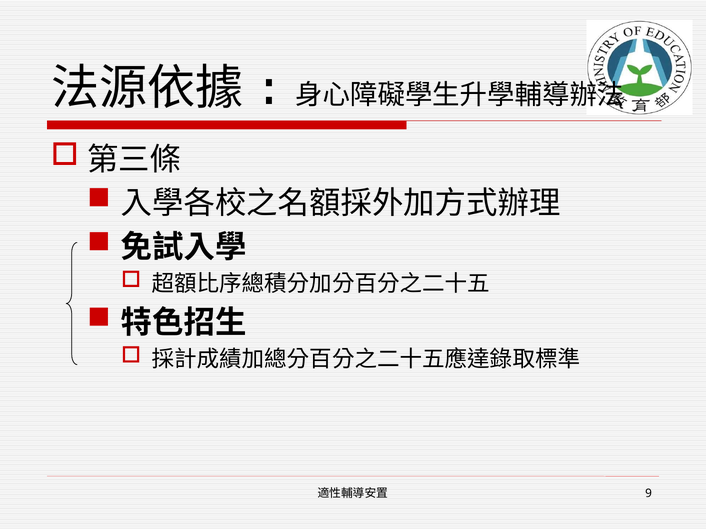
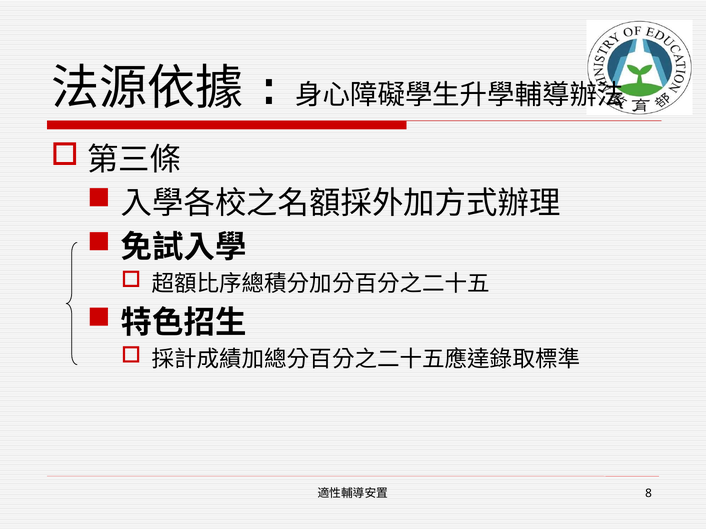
9: 9 -> 8
